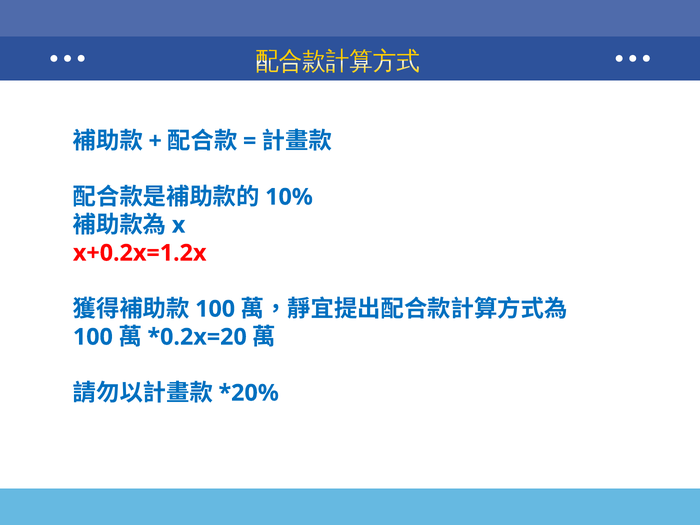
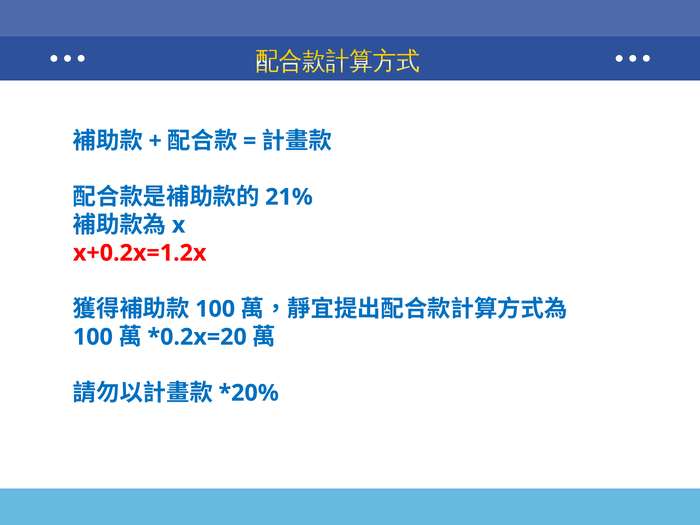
10%: 10% -> 21%
